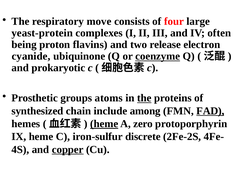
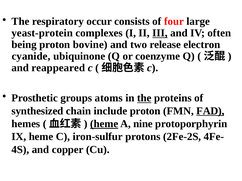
move: move -> occur
III underline: none -> present
flavins: flavins -> bovine
coenzyme underline: present -> none
prokaryotic: prokaryotic -> reappeared
include among: among -> proton
zero: zero -> nine
discrete: discrete -> protons
copper underline: present -> none
